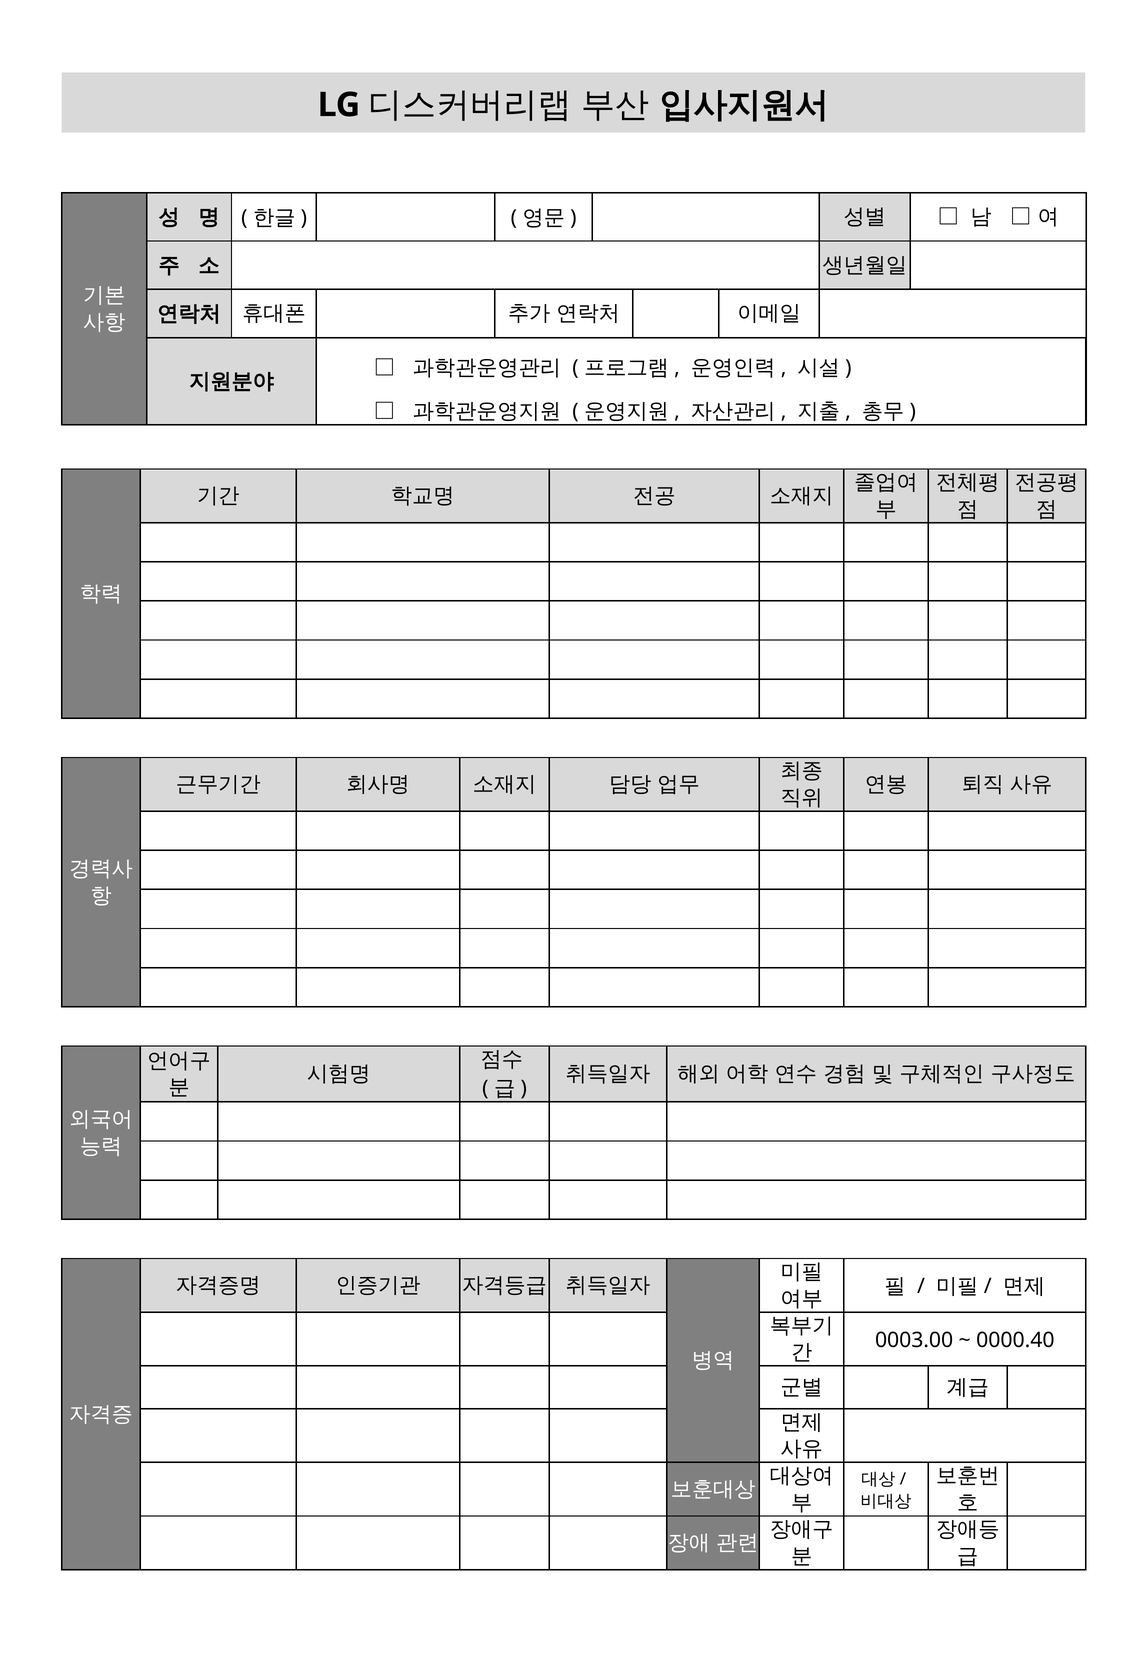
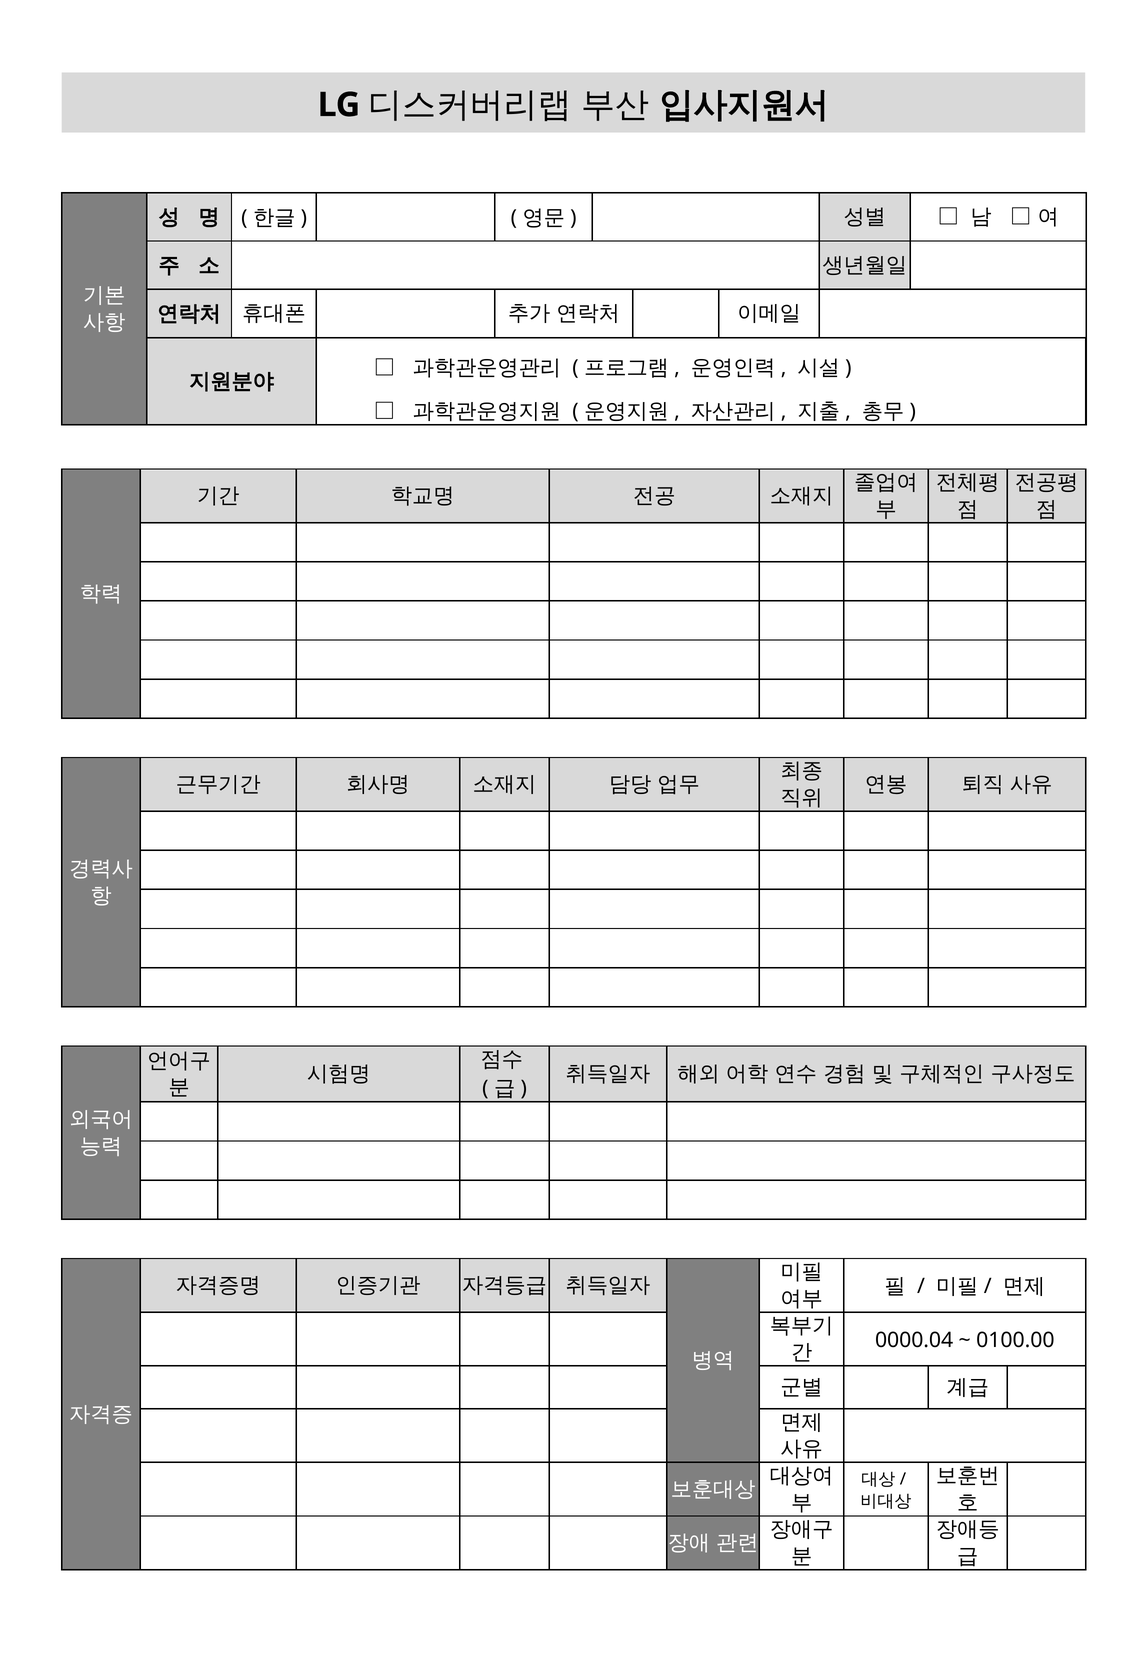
0003.00: 0003.00 -> 0000.04
0000.40: 0000.40 -> 0100.00
